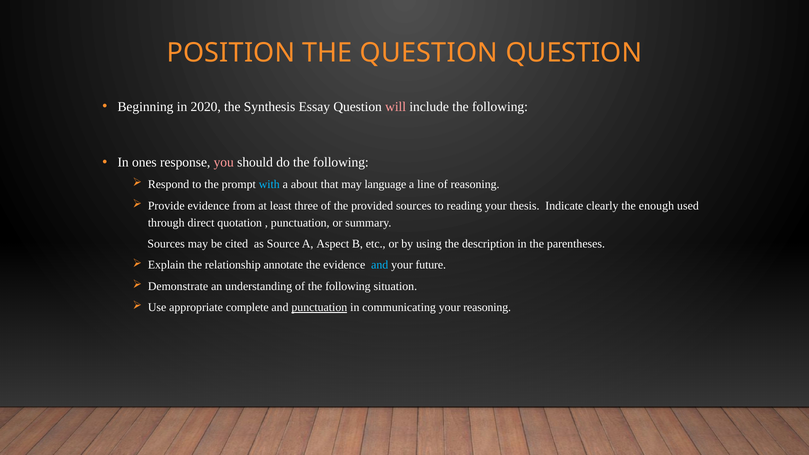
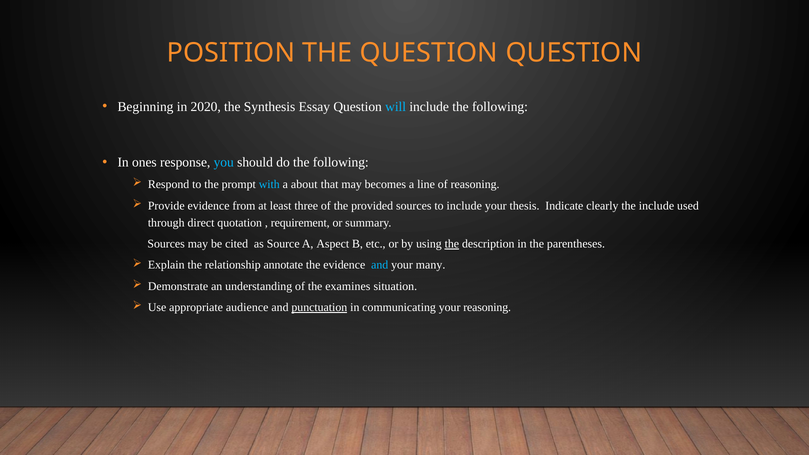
will colour: pink -> light blue
you colour: pink -> light blue
language: language -> becomes
to reading: reading -> include
the enough: enough -> include
punctuation at (300, 223): punctuation -> requirement
the at (452, 244) underline: none -> present
future: future -> many
of the following: following -> examines
complete: complete -> audience
